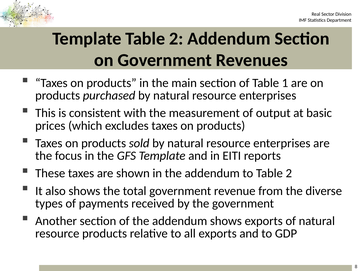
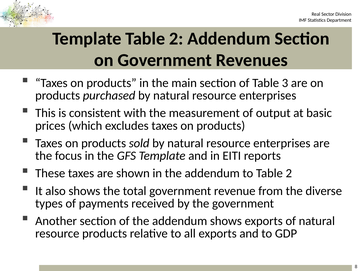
1: 1 -> 3
